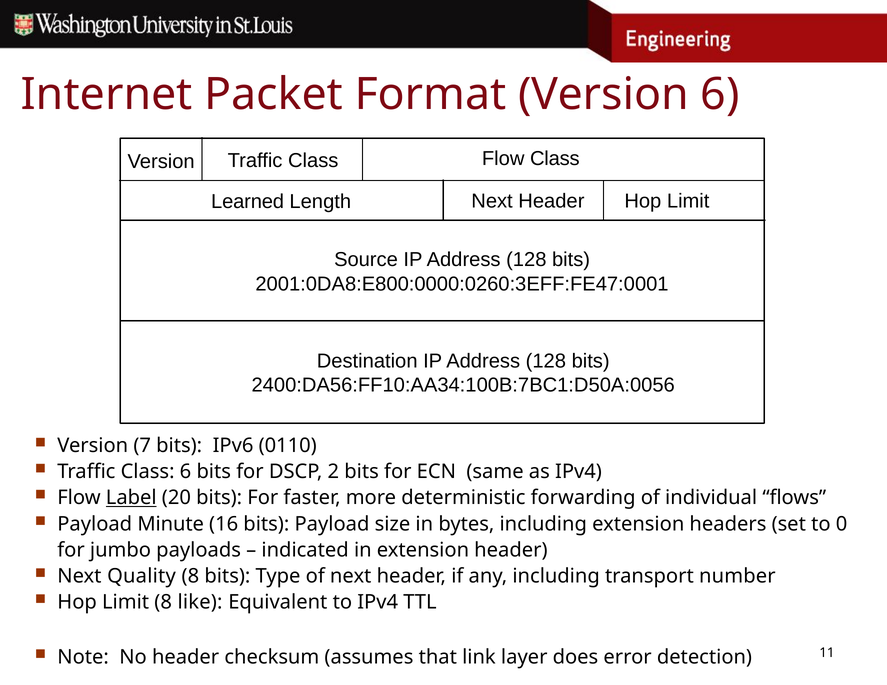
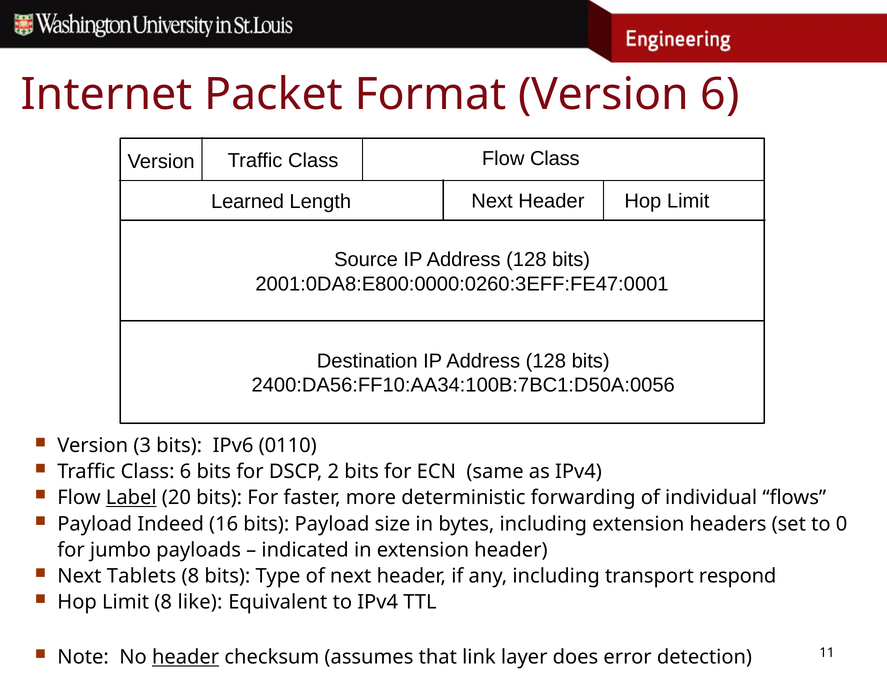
7: 7 -> 3
Minute: Minute -> Indeed
Quality: Quality -> Tablets
number: number -> respond
header at (186, 658) underline: none -> present
